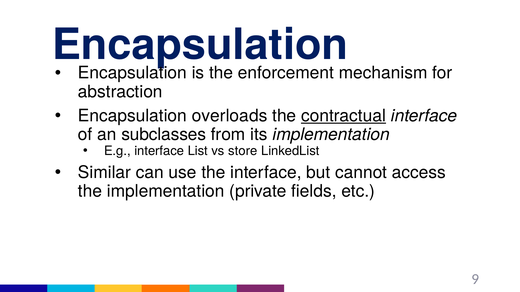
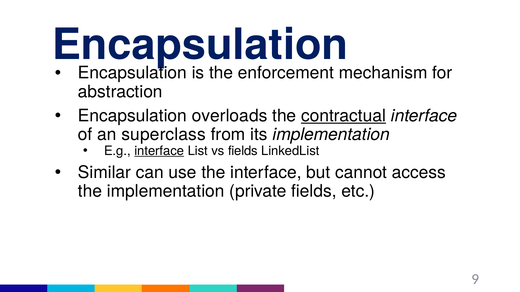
subclasses: subclasses -> superclass
interface at (159, 151) underline: none -> present
vs store: store -> fields
